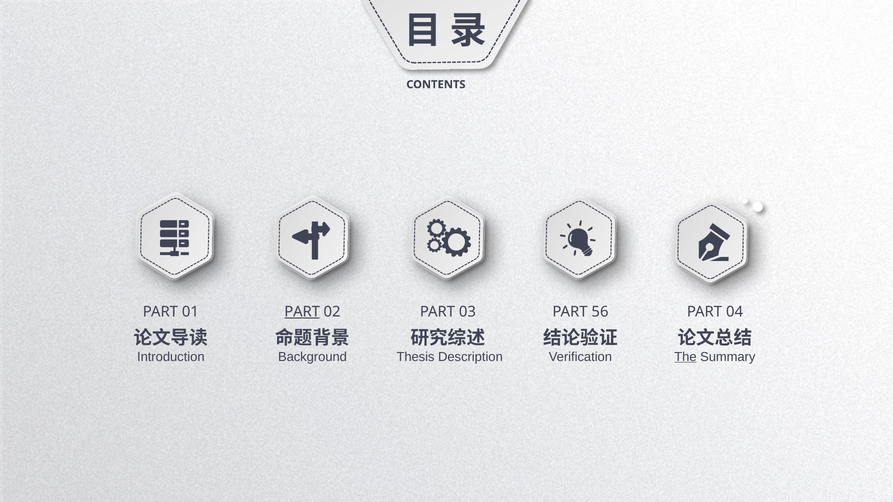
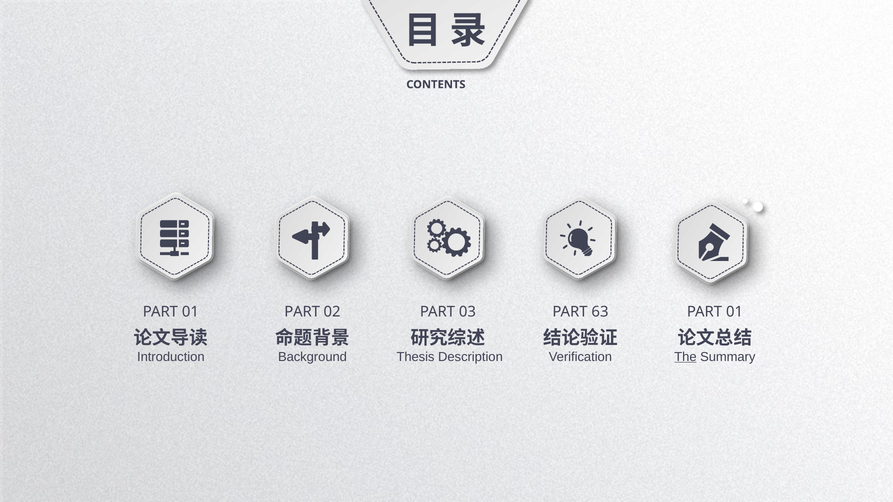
PART at (302, 312) underline: present -> none
56: 56 -> 63
04 at (735, 312): 04 -> 01
